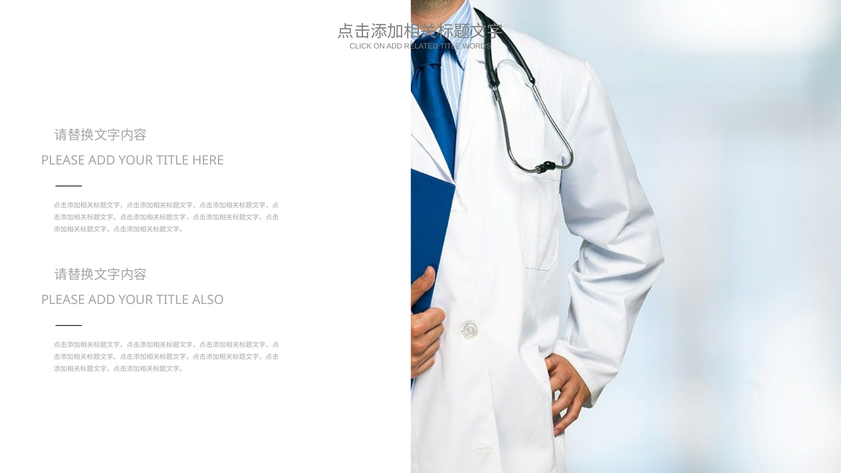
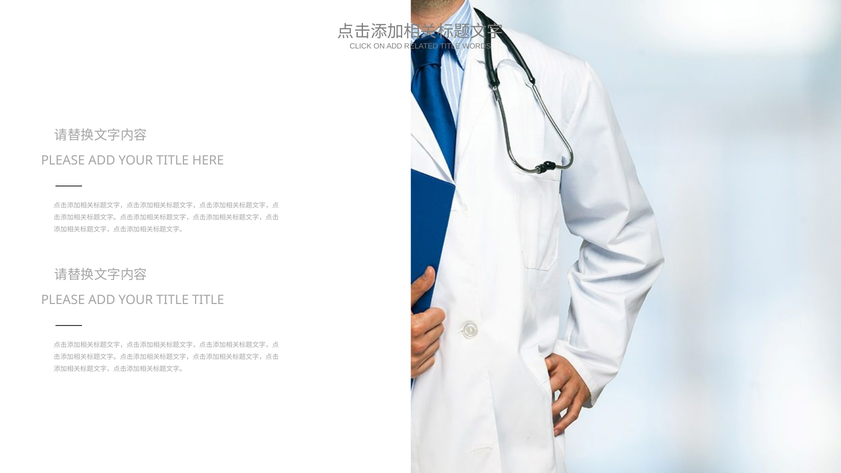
TITLE ALSO: ALSO -> TITLE
